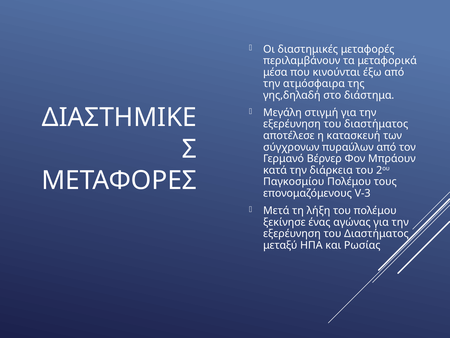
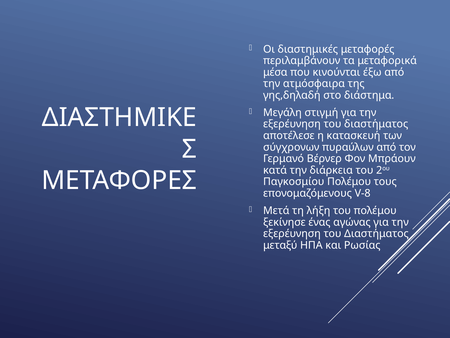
V-3: V-3 -> V-8
